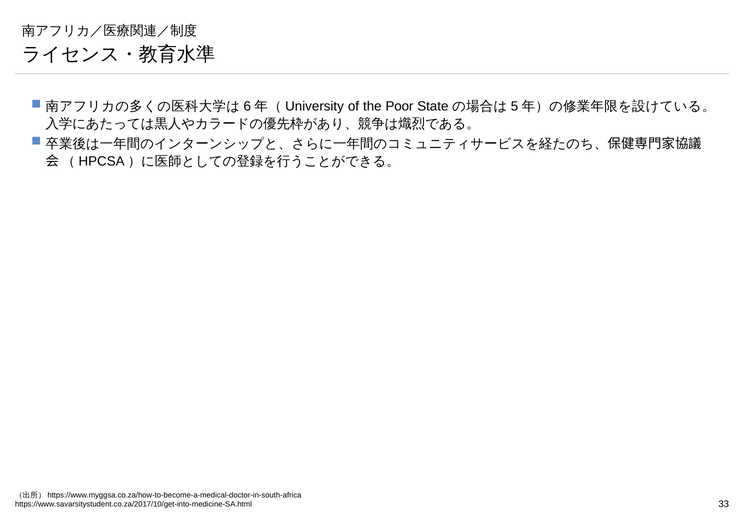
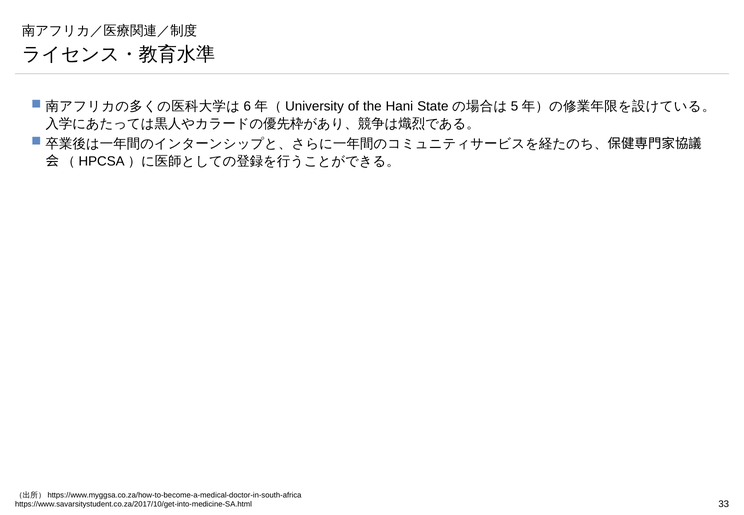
Poor: Poor -> Hani
